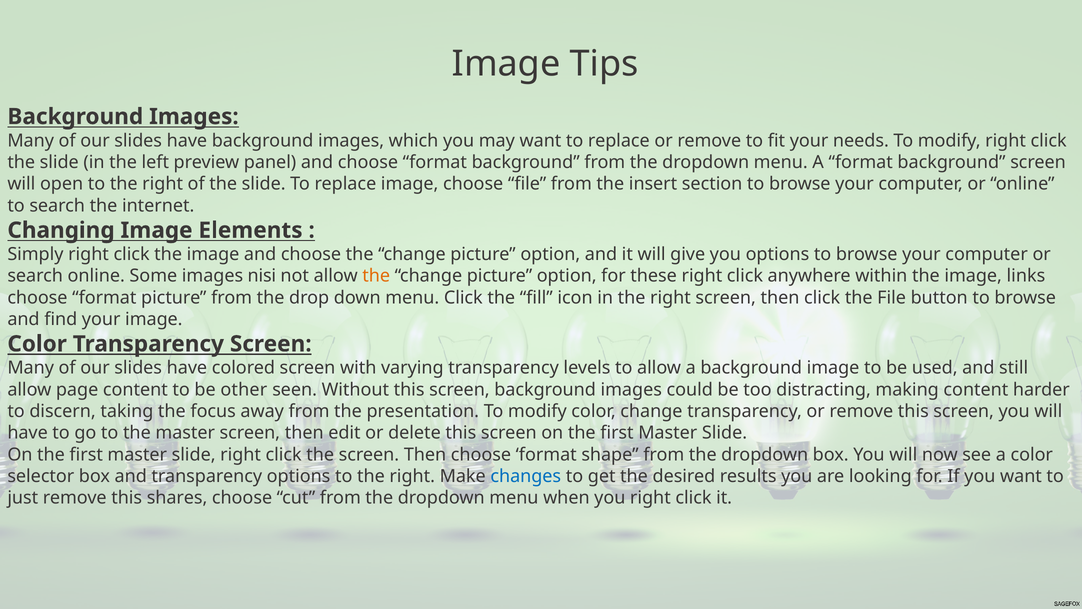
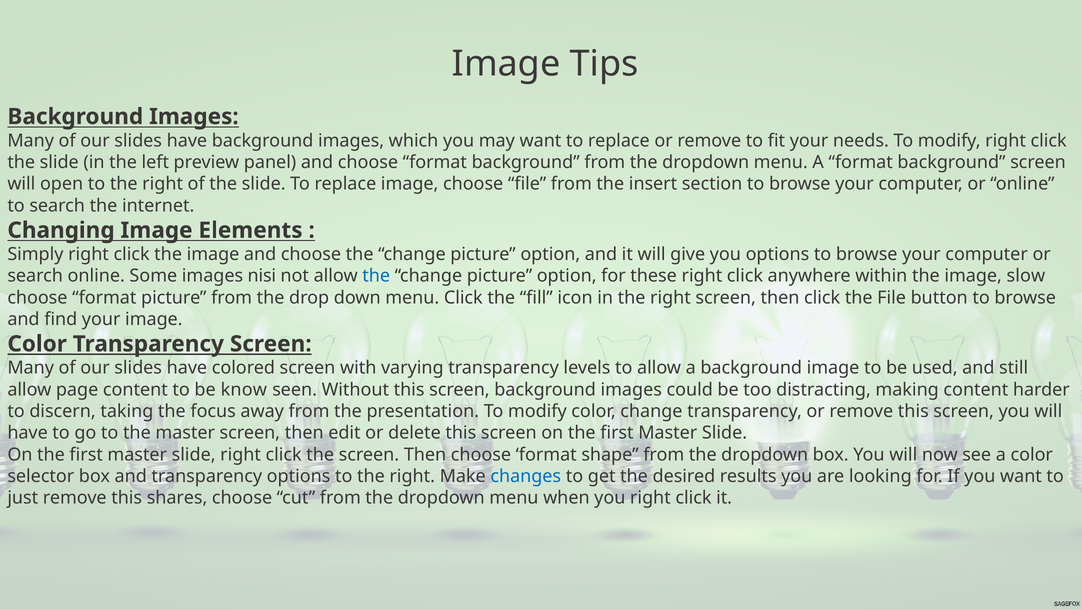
the at (376, 276) colour: orange -> blue
links: links -> slow
other: other -> know
